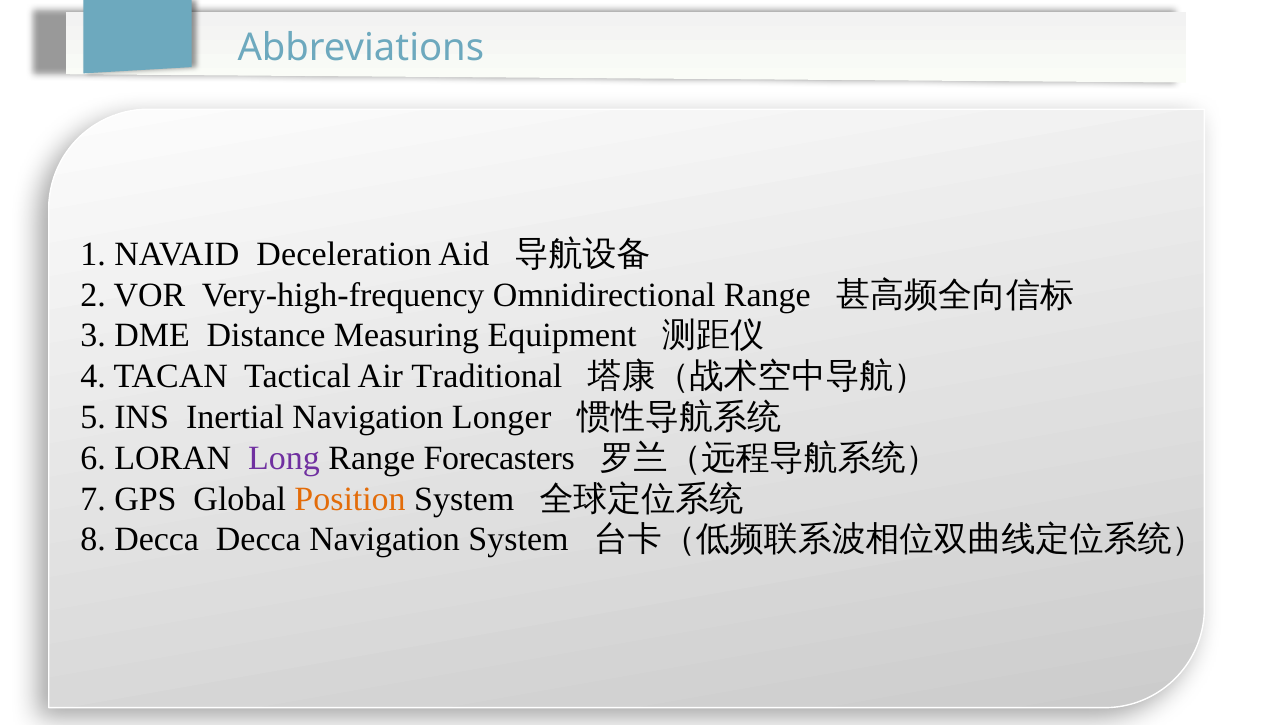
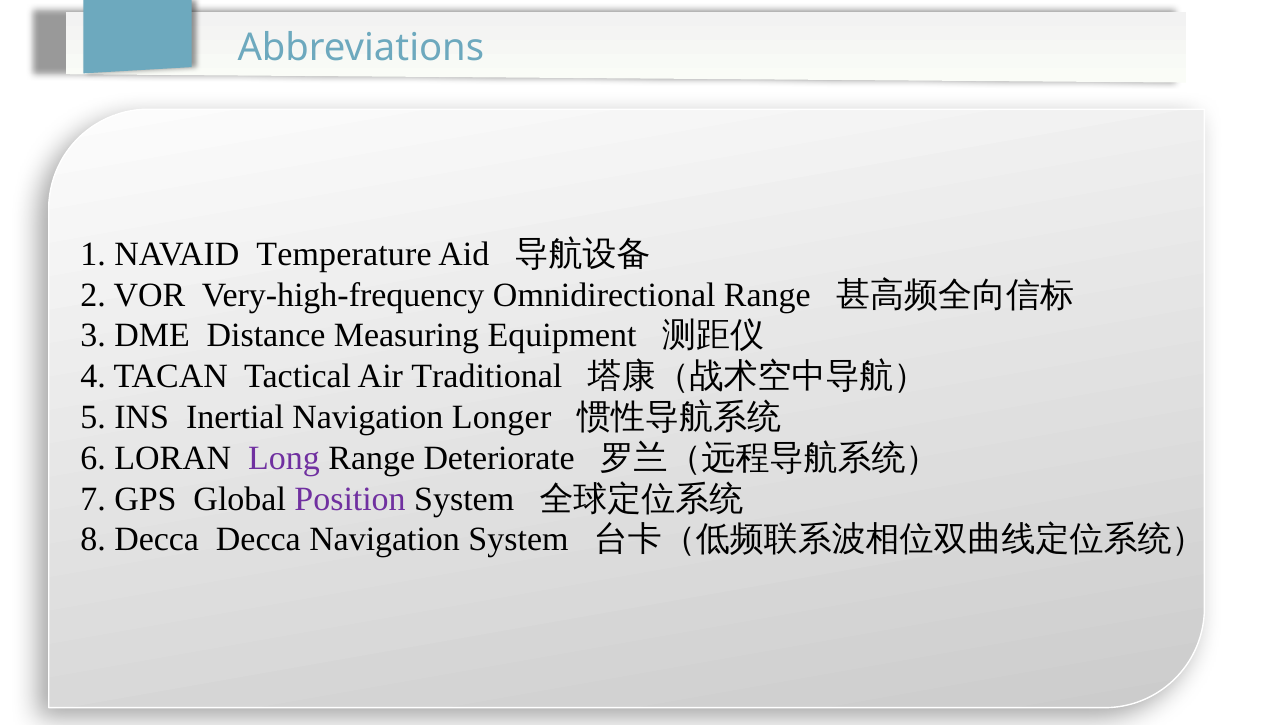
Deceleration: Deceleration -> Temperature
Forecasters: Forecasters -> Deteriorate
Position colour: orange -> purple
